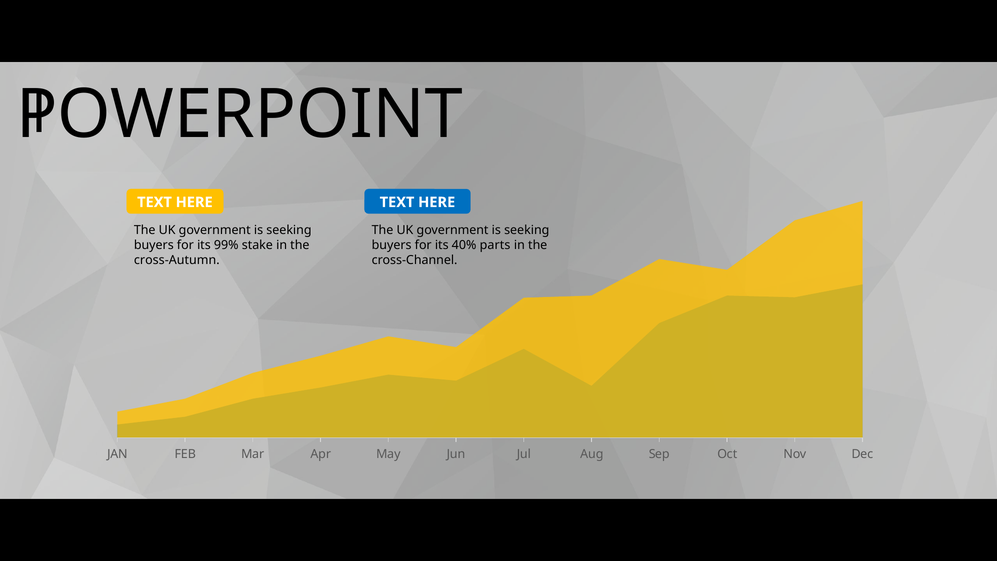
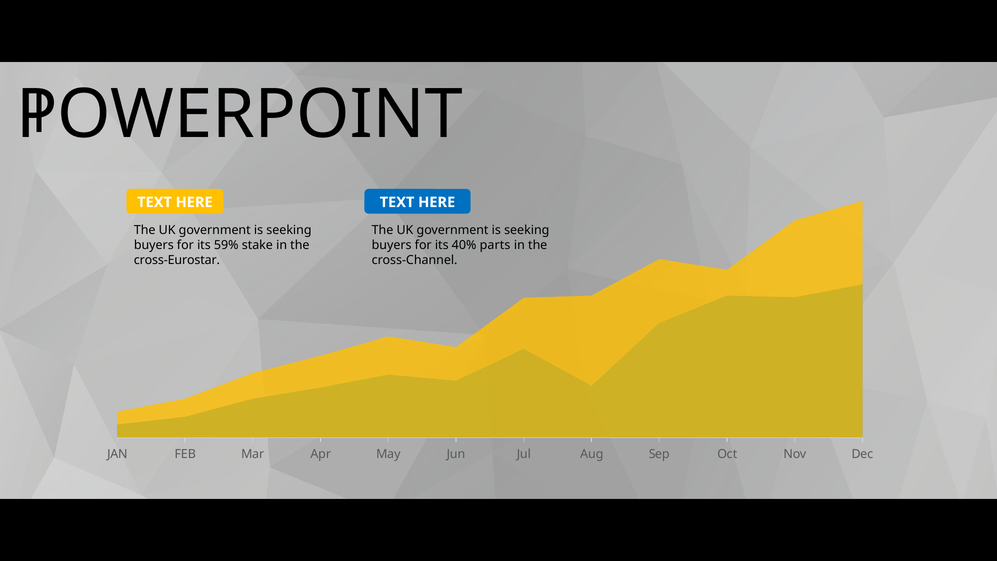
99%: 99% -> 59%
cross-Autumn: cross-Autumn -> cross-Eurostar
